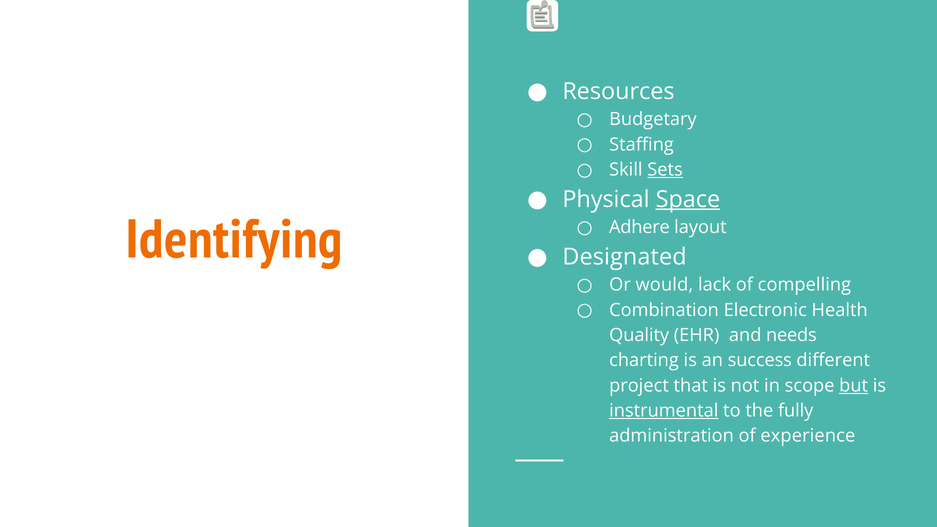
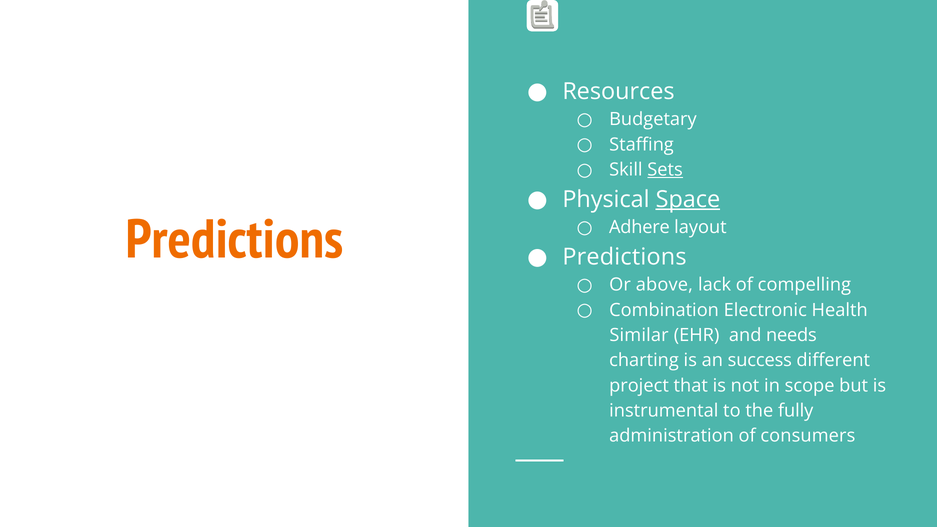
Identifying at (234, 240): Identifying -> Predictions
Designated at (625, 257): Designated -> Predictions
would: would -> above
Quality: Quality -> Similar
but underline: present -> none
instrumental underline: present -> none
experience: experience -> consumers
